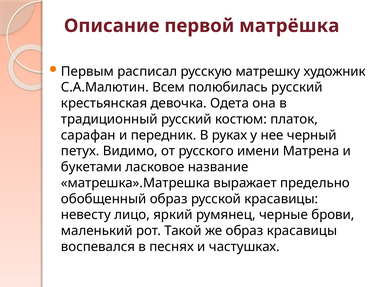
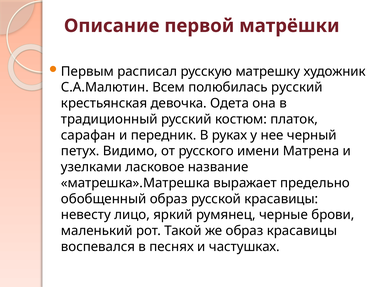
матрёшка: матрёшка -> матрёшки
букетами: букетами -> узелками
